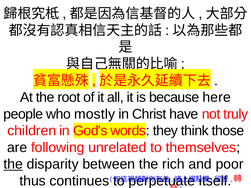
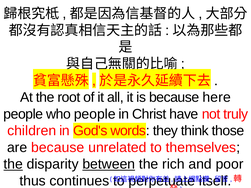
who mostly: mostly -> people
are following: following -> because
between underline: none -> present
